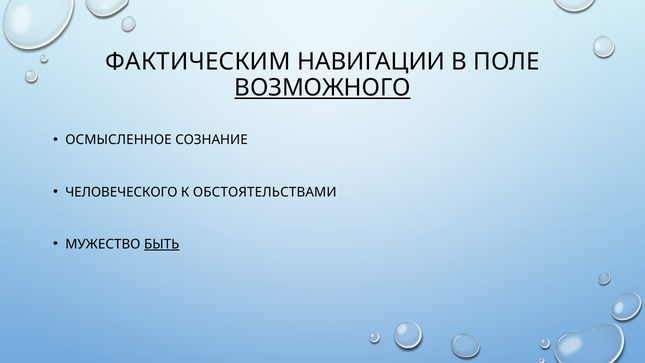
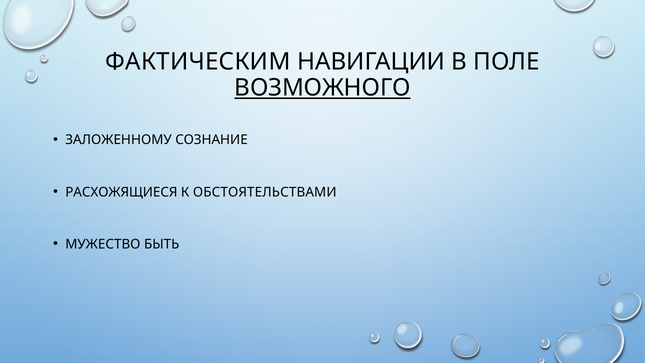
ОСМЫСЛЕННОЕ: ОСМЫСЛЕННОЕ -> ЗАЛОЖЕННОМУ
ЧЕЛОВЕЧЕСКОГО: ЧЕЛОВЕЧЕСКОГО -> РАСХОЖЯЩИЕСЯ
БЫТЬ underline: present -> none
